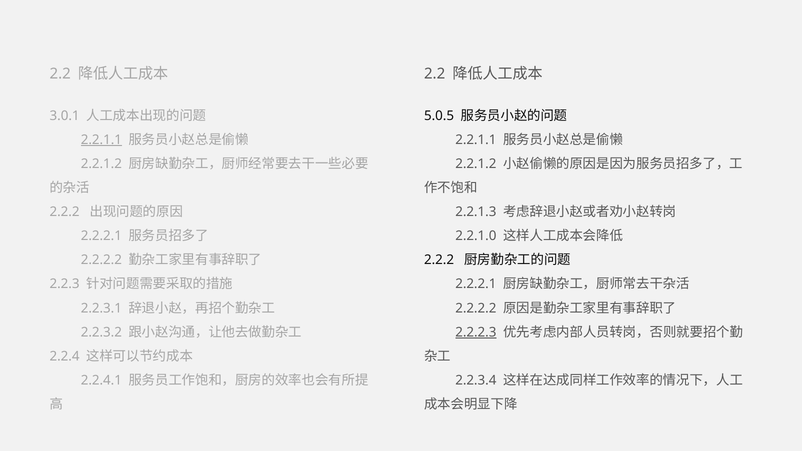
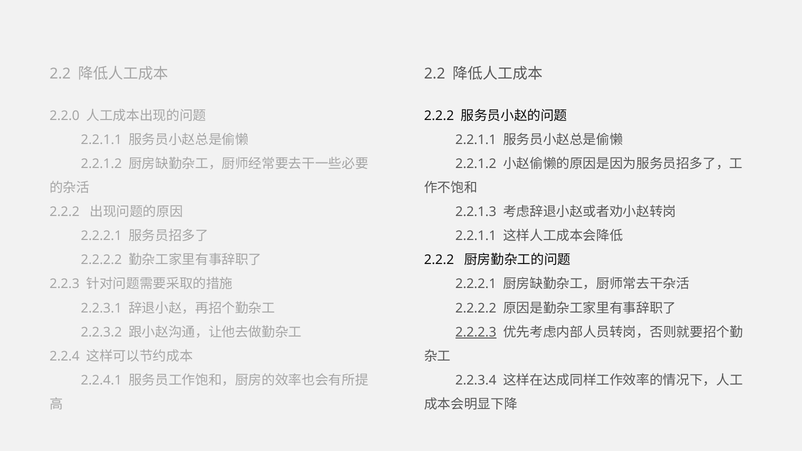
3.0.1: 3.0.1 -> 2.2.0
5.0.5 at (439, 116): 5.0.5 -> 2.2.2
2.2.1.1 at (101, 140) underline: present -> none
2.2.1.0 at (476, 236): 2.2.1.0 -> 2.2.1.1
